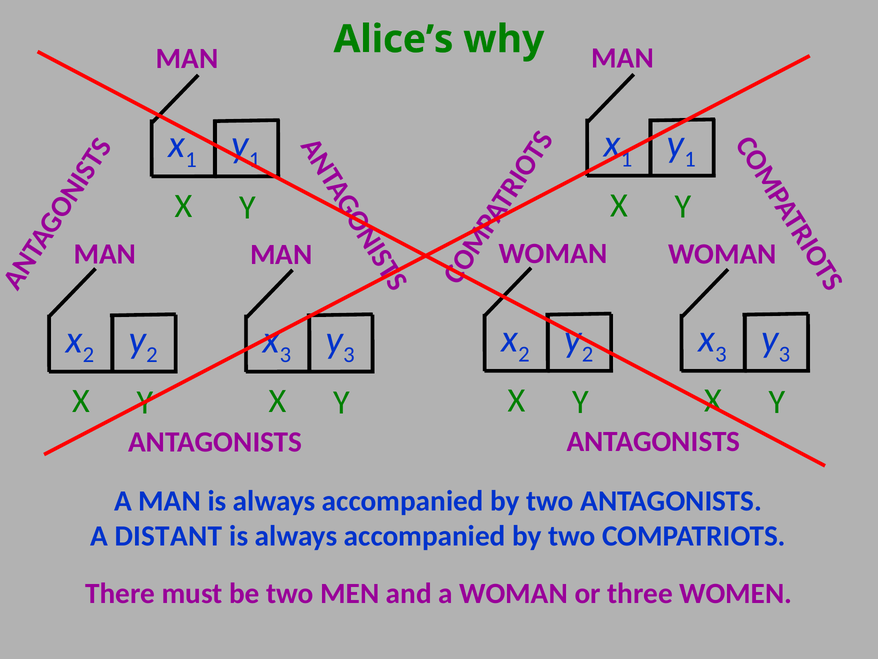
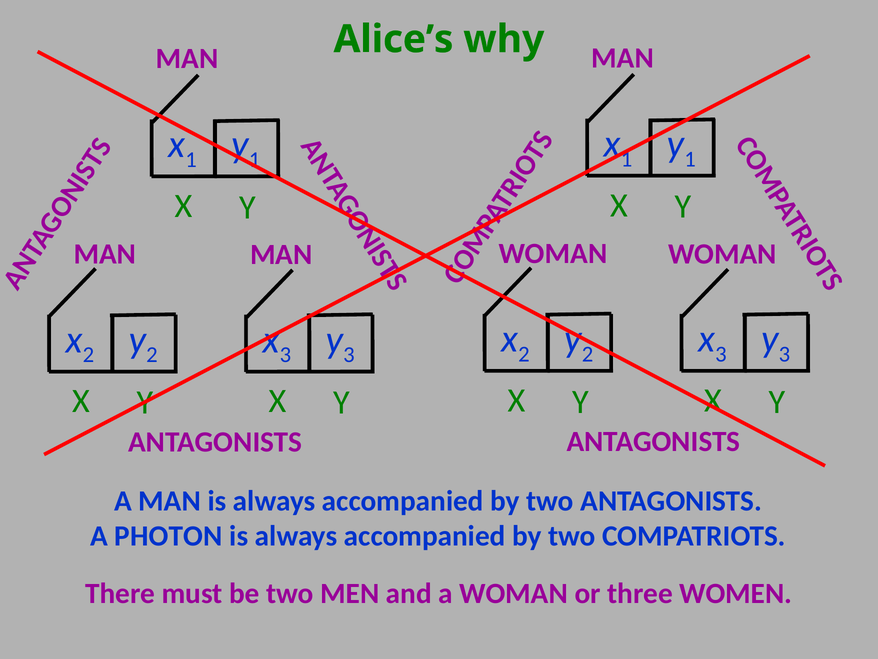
DISTANT: DISTANT -> PHOTON
